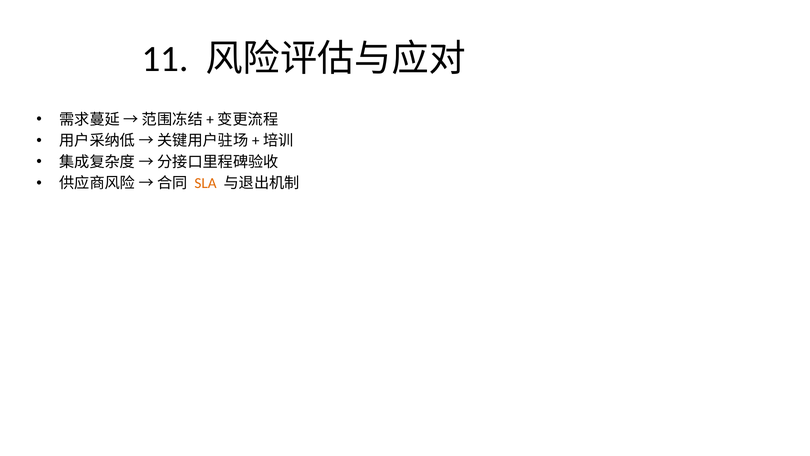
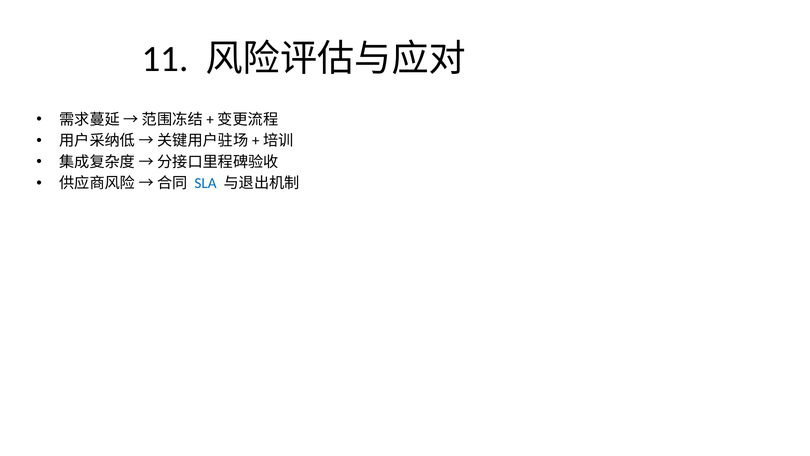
SLA colour: orange -> blue
